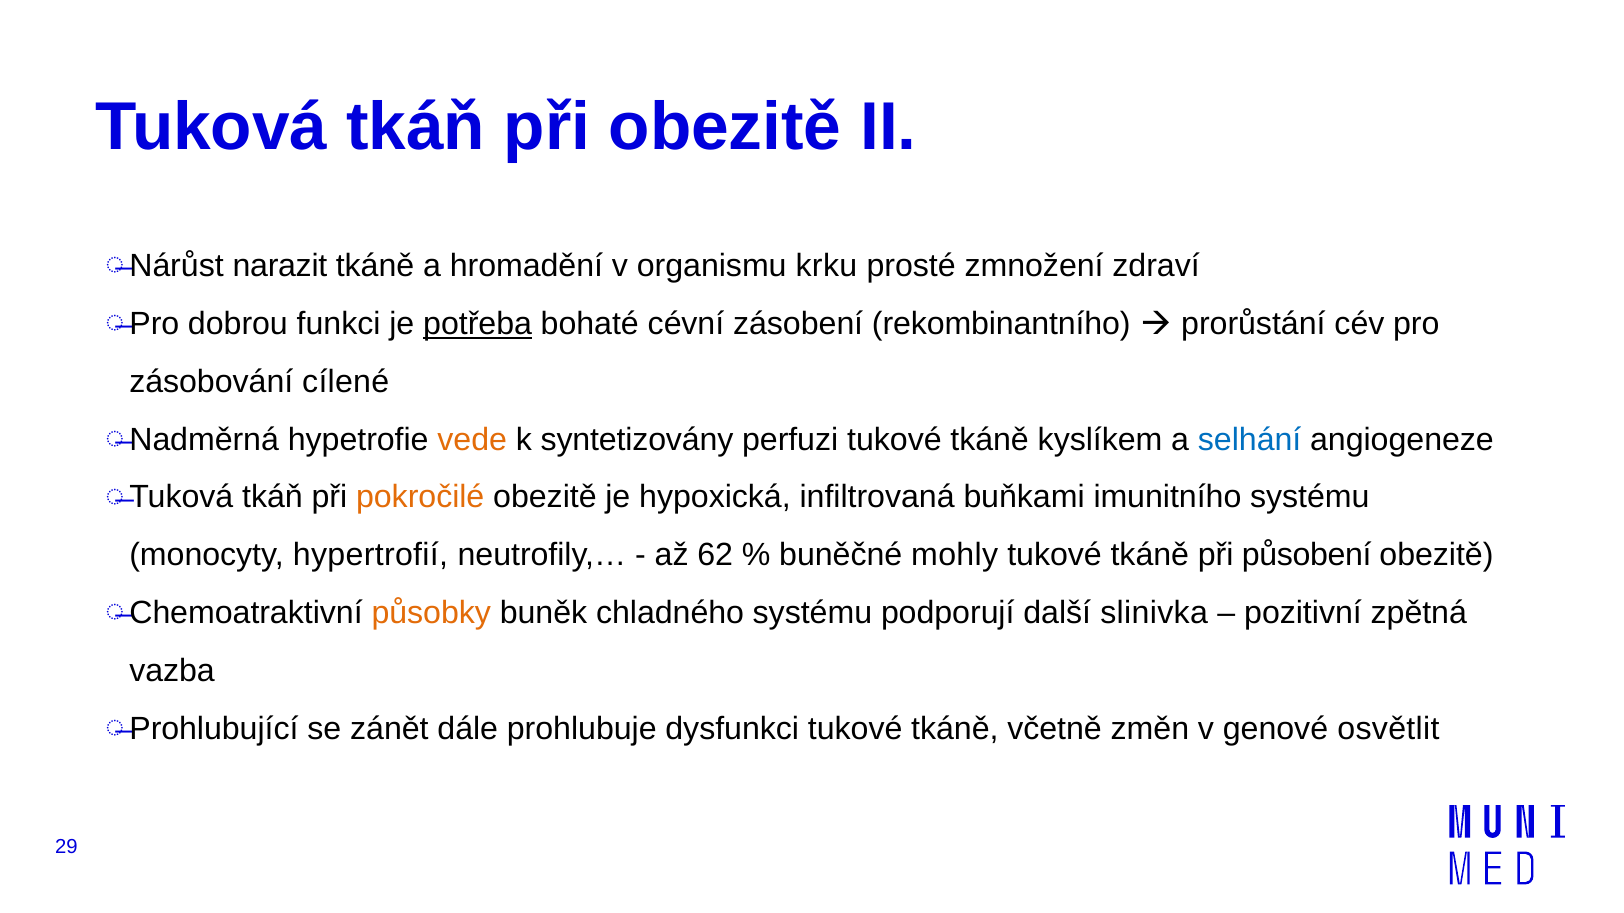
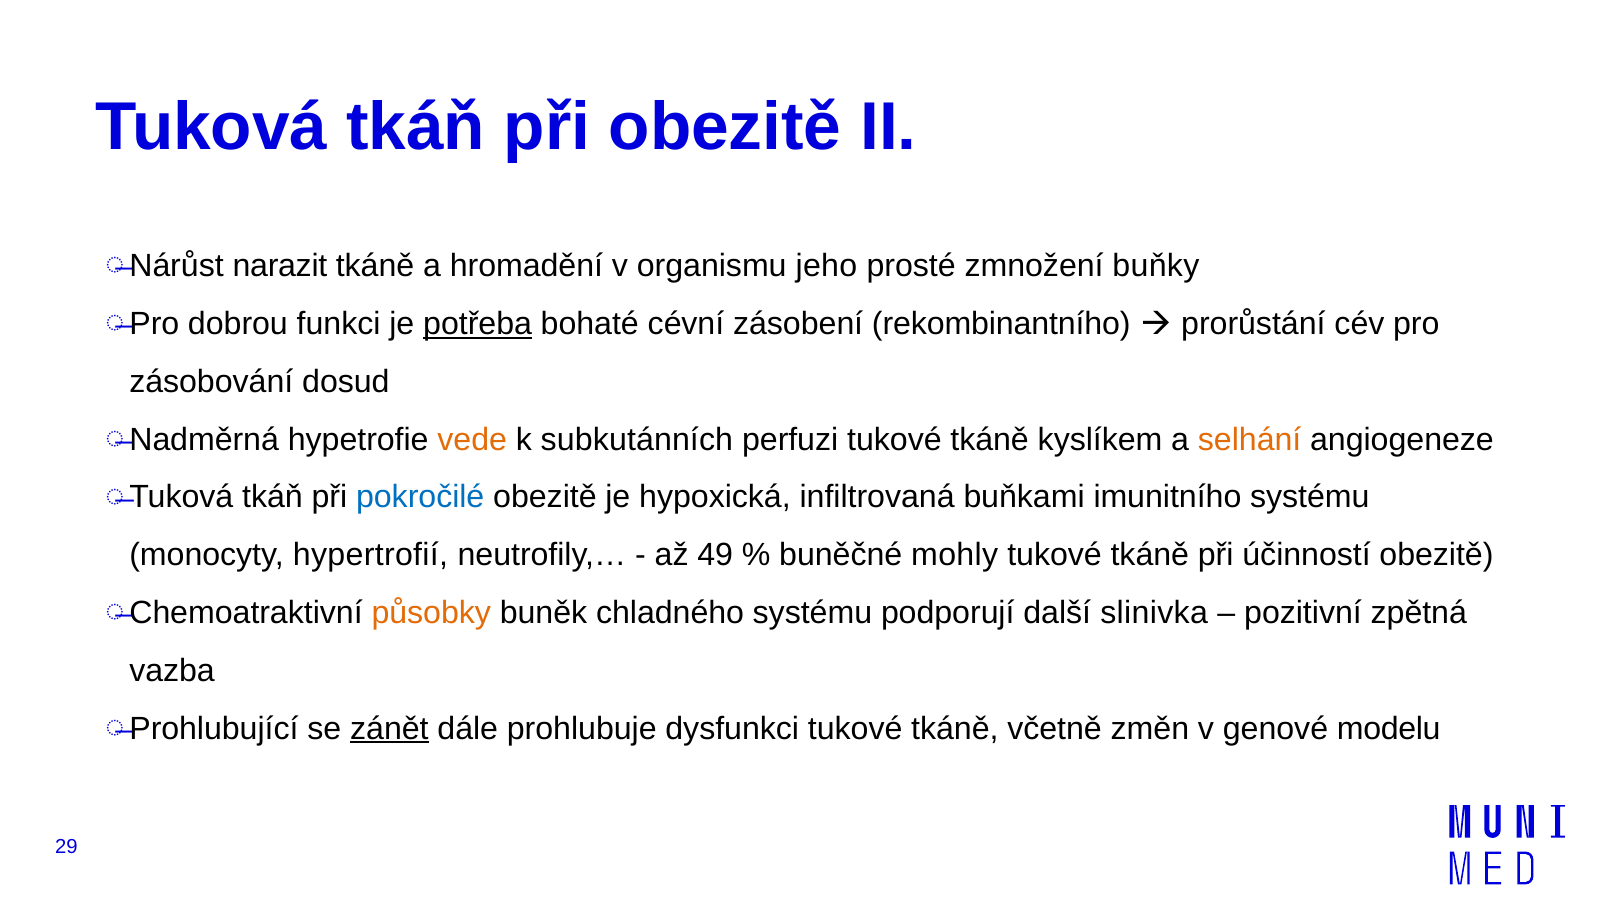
krku: krku -> jeho
zdraví: zdraví -> buňky
cílené: cílené -> dosud
syntetizovány: syntetizovány -> subkutánních
selhání colour: blue -> orange
pokročilé colour: orange -> blue
62: 62 -> 49
působení: působení -> účinností
zánět underline: none -> present
osvětlit: osvětlit -> modelu
